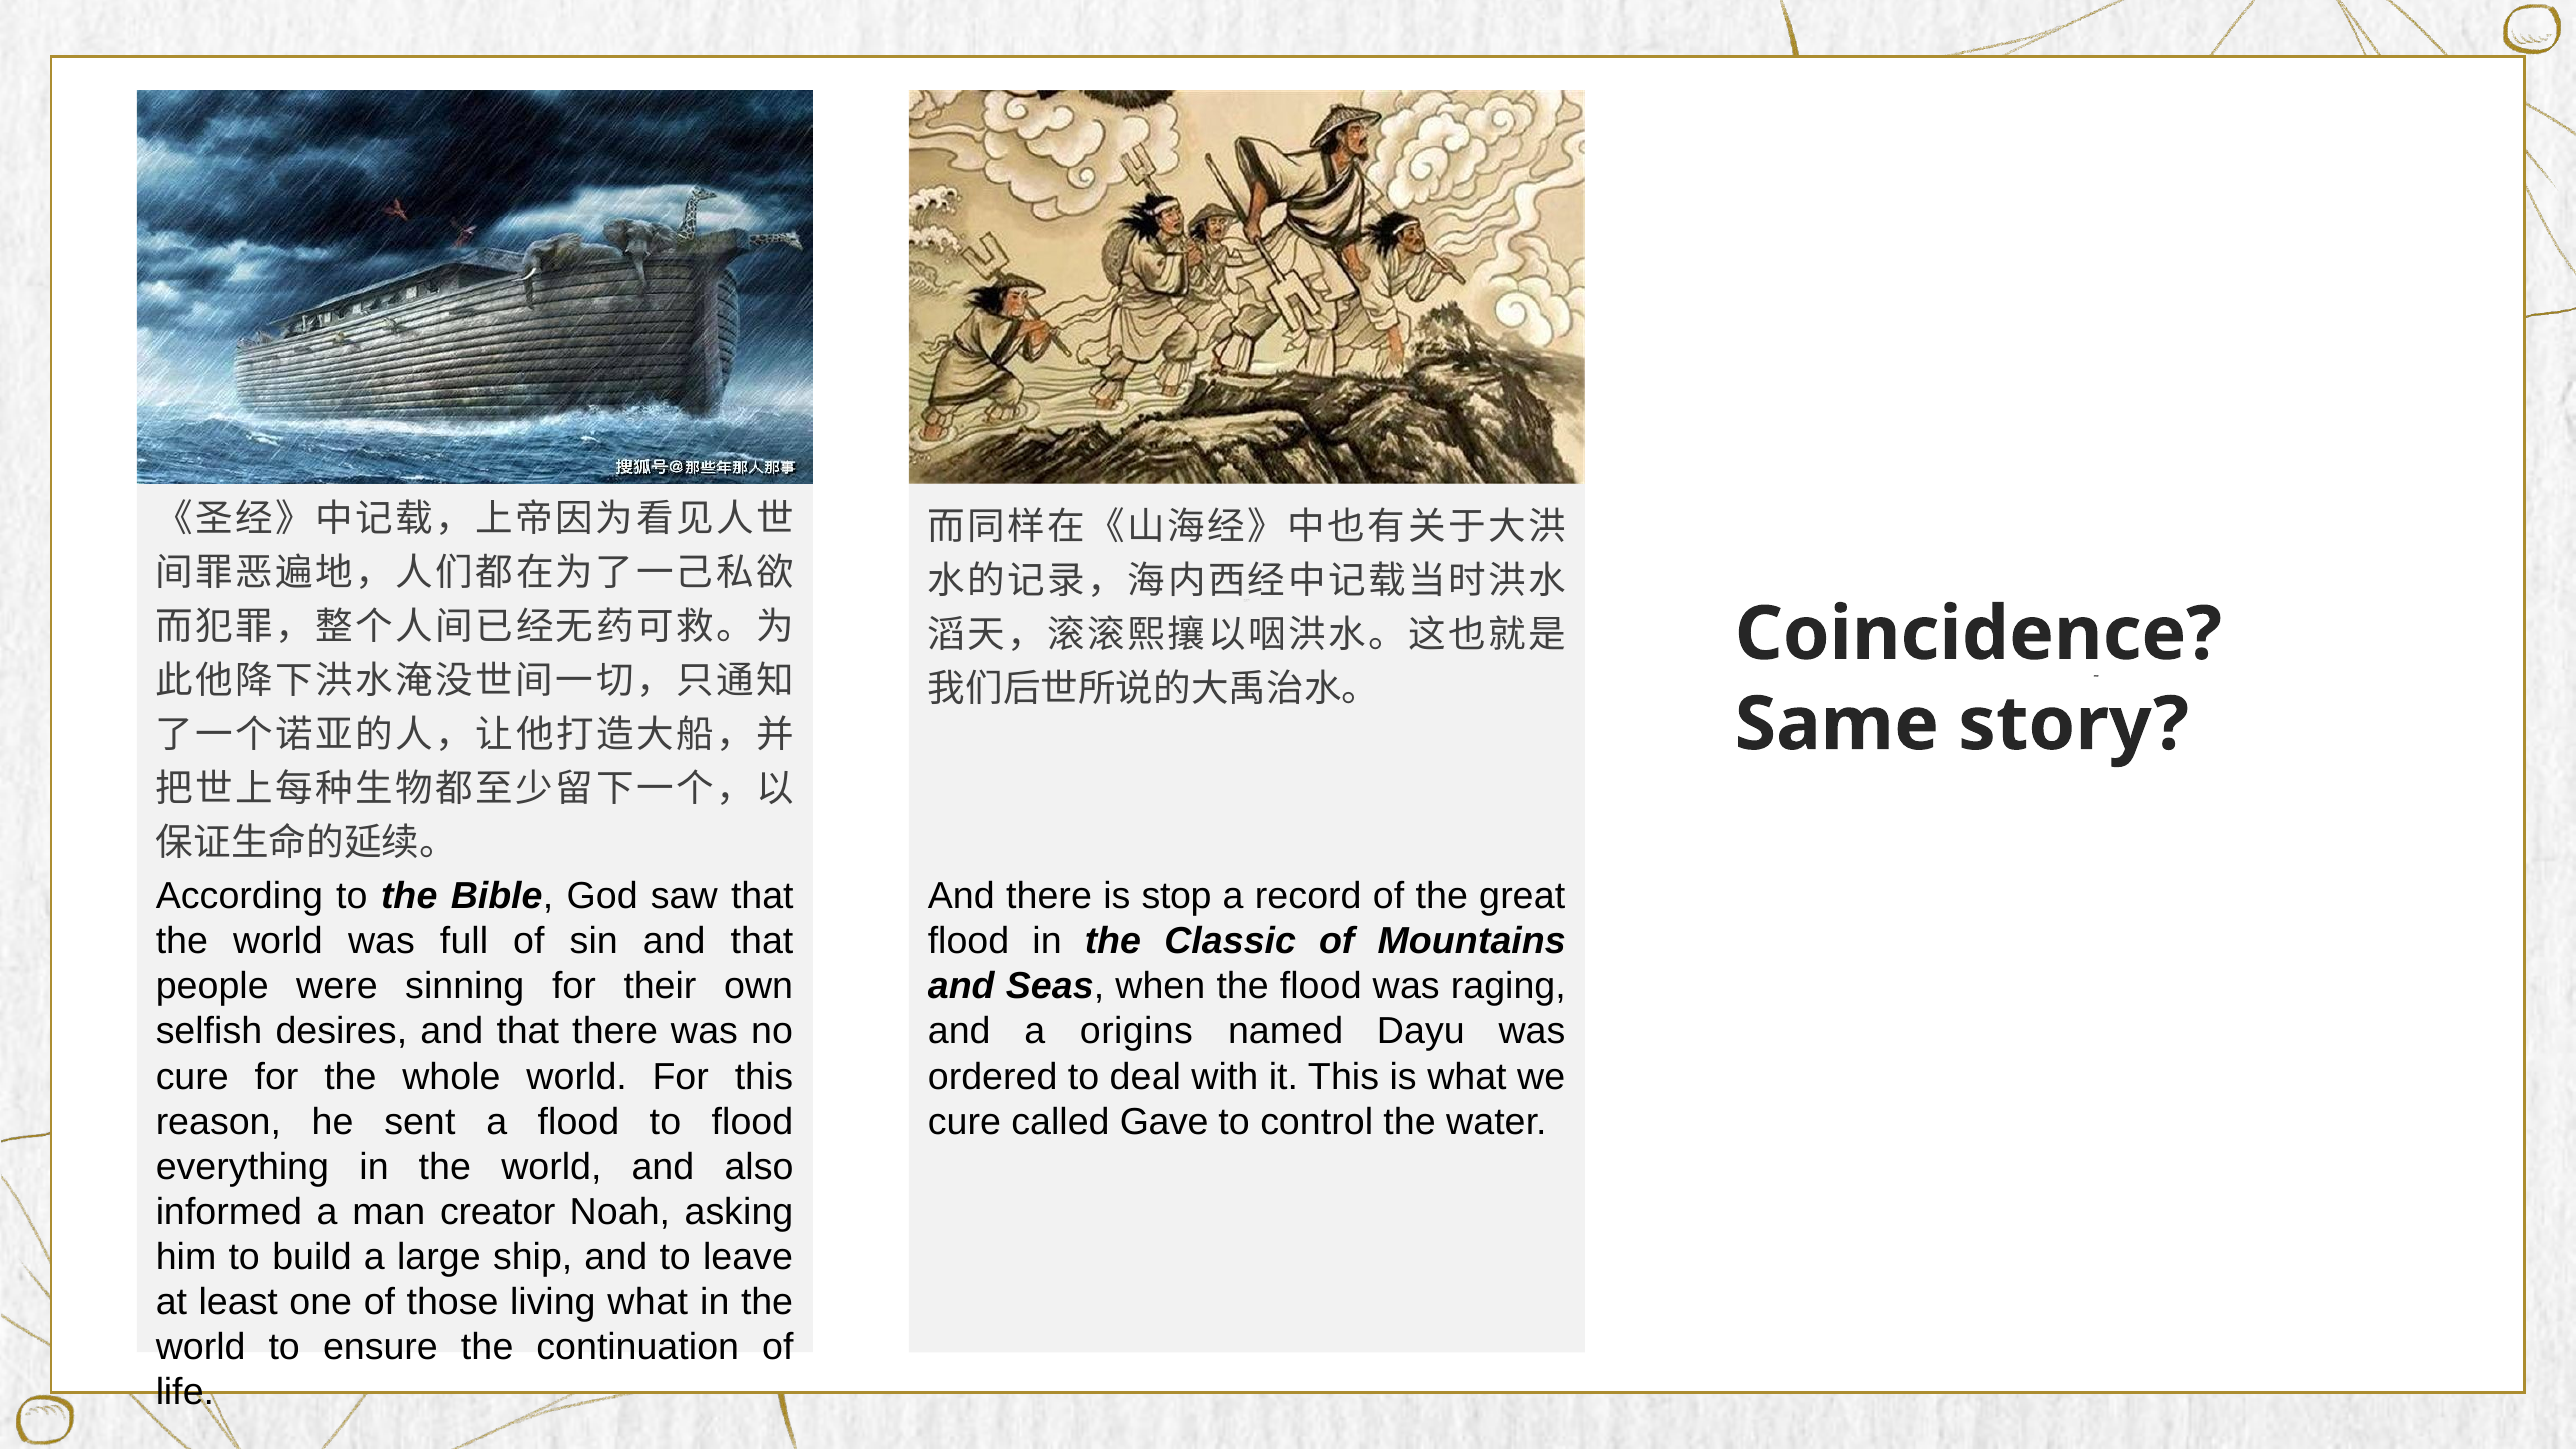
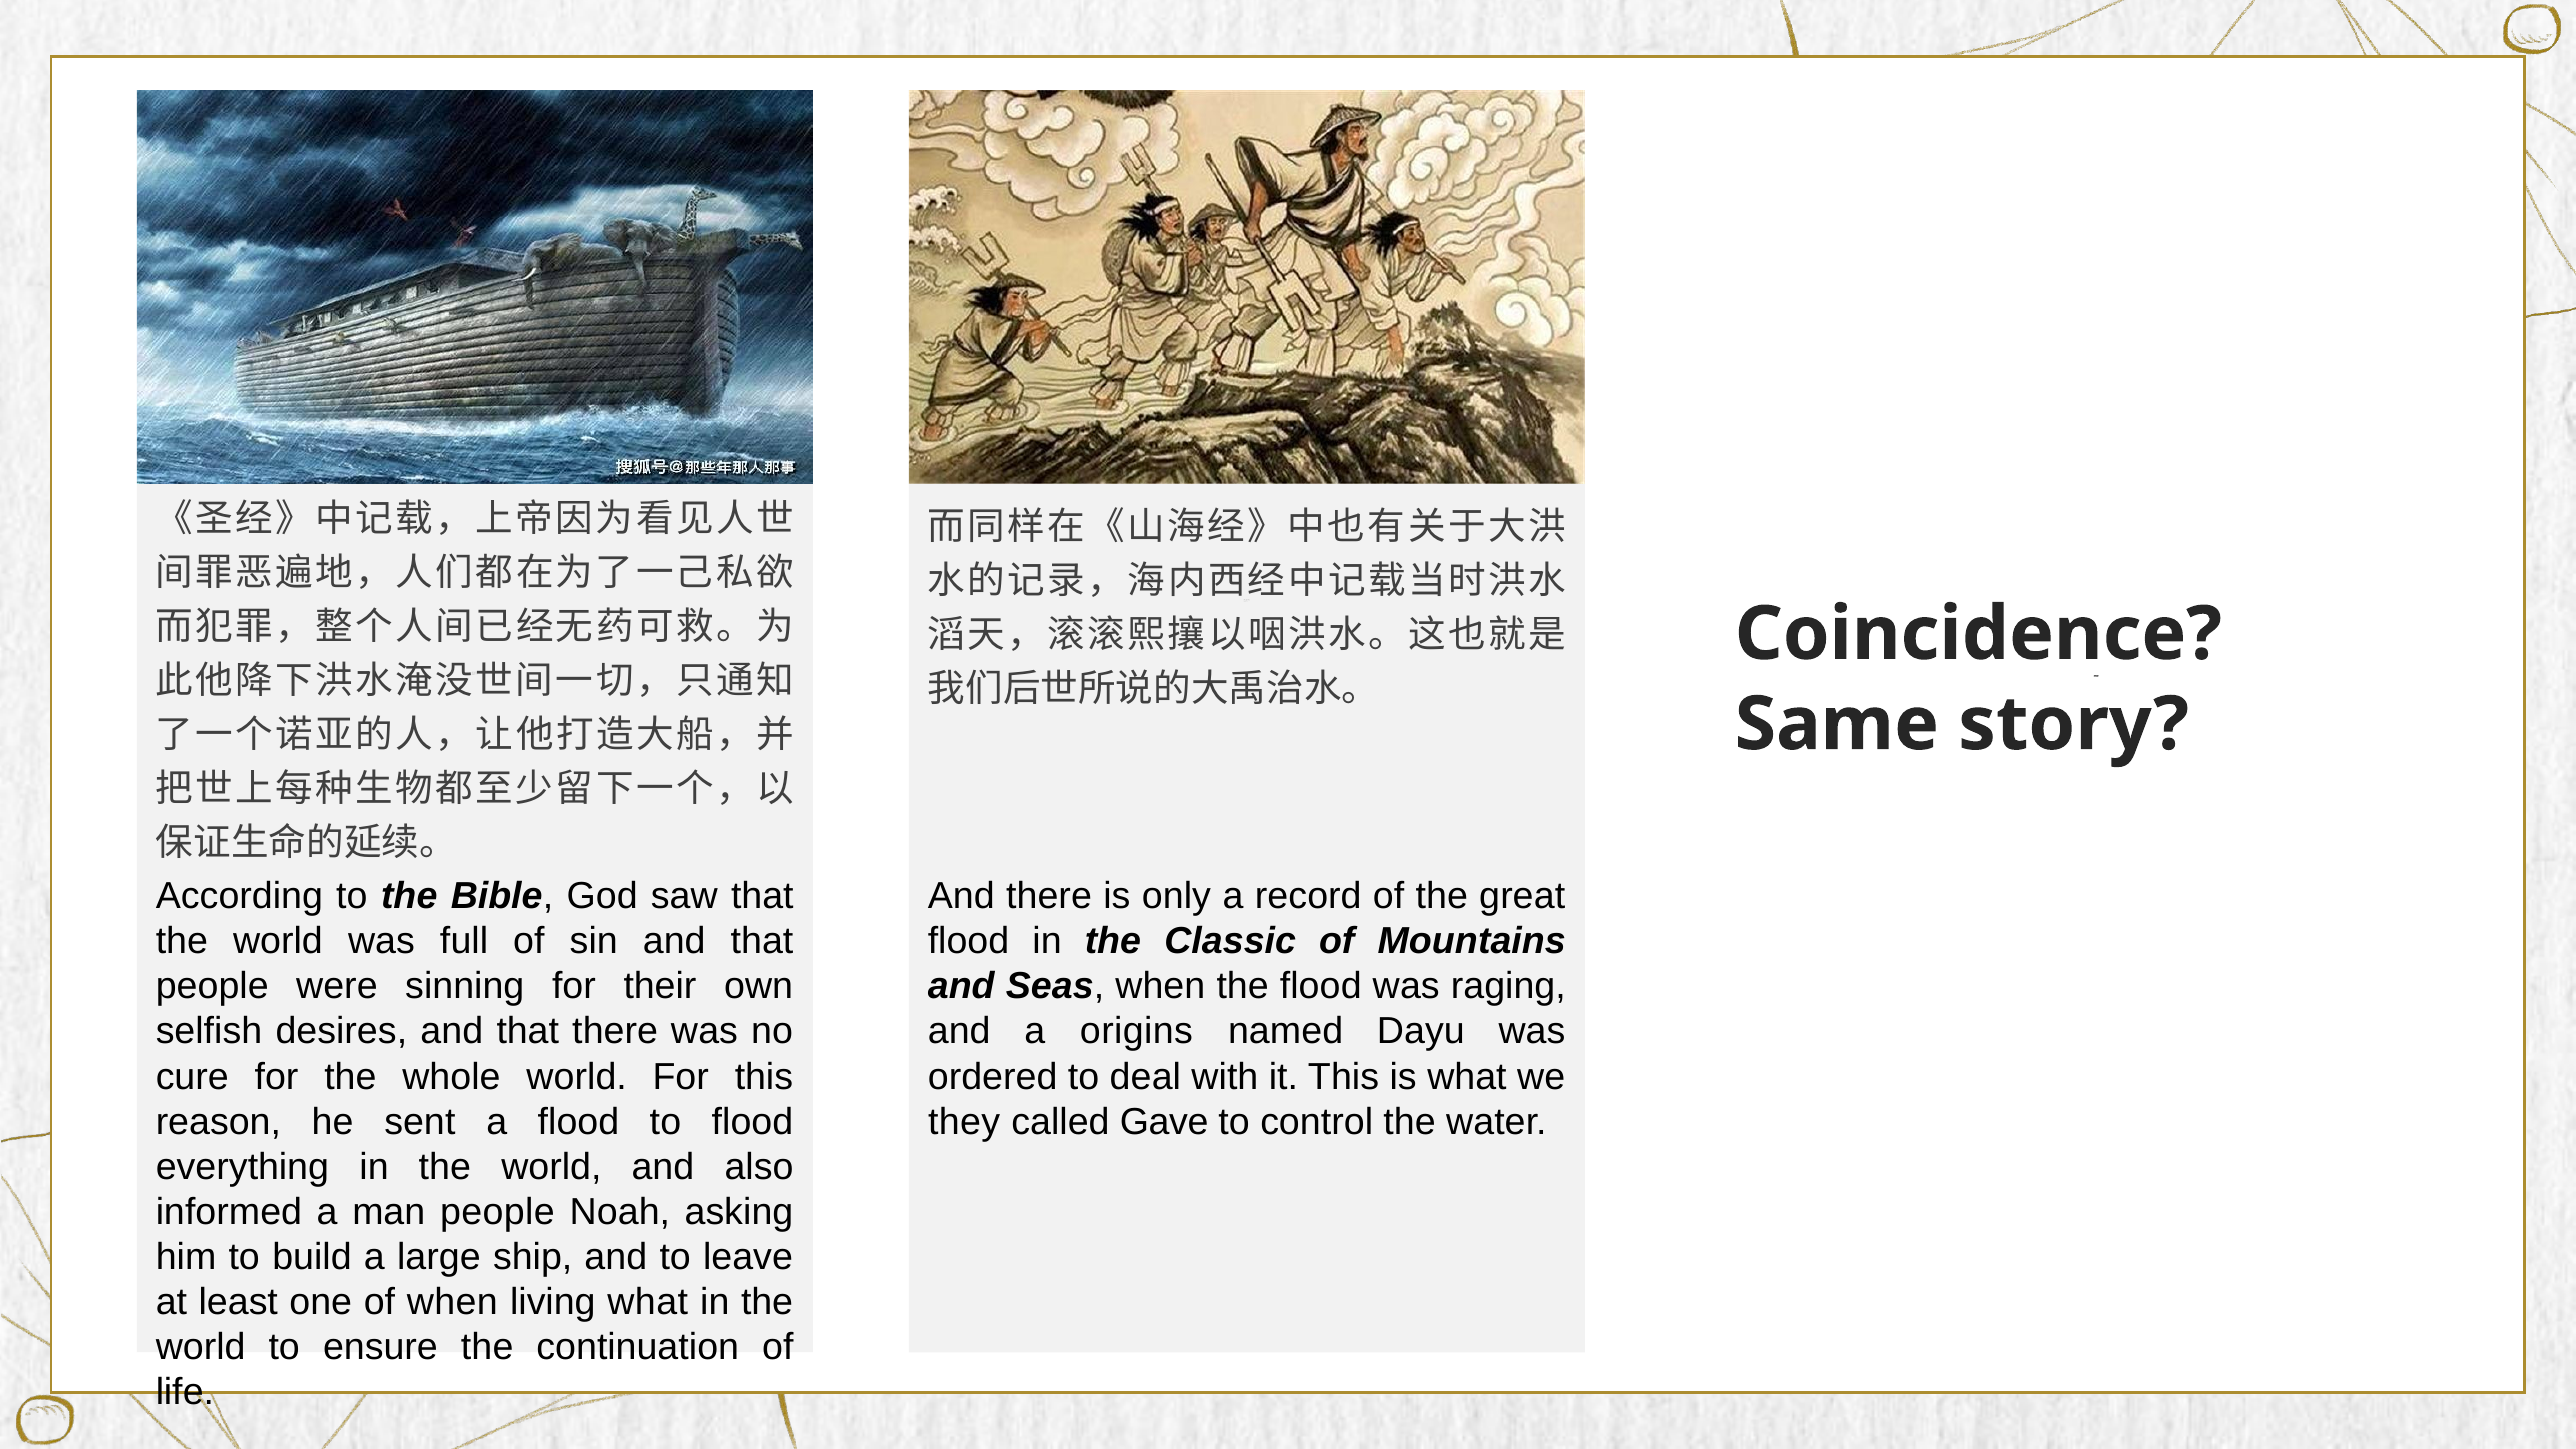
stop: stop -> only
cure at (964, 1122): cure -> they
man creator: creator -> people
of those: those -> when
